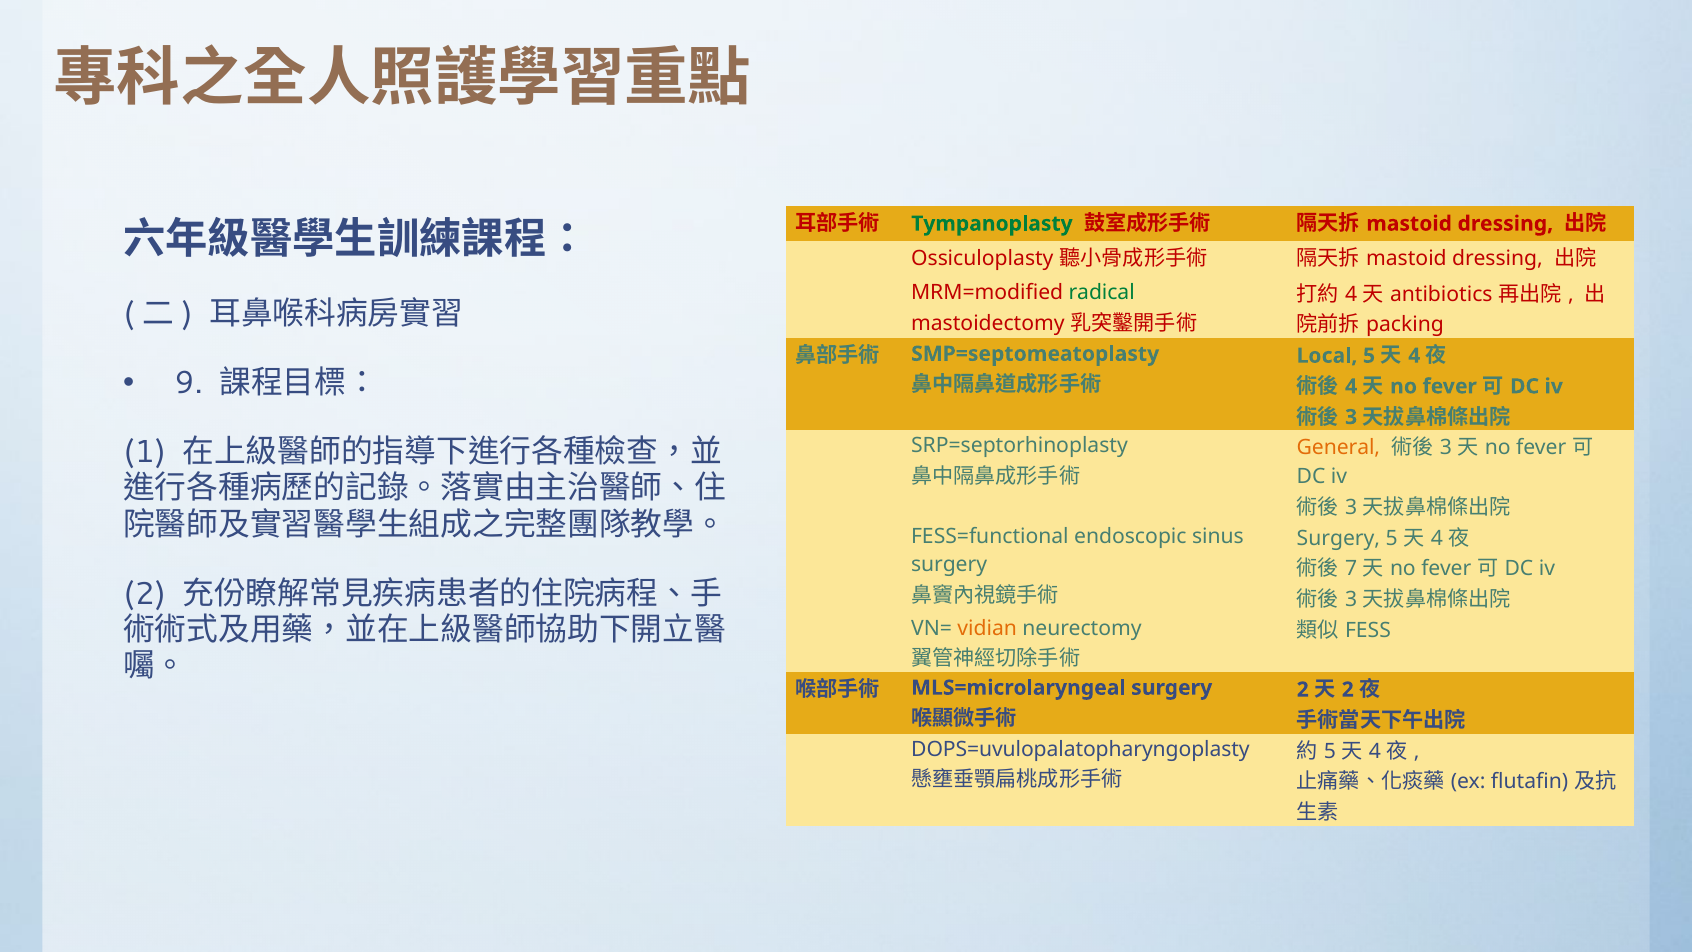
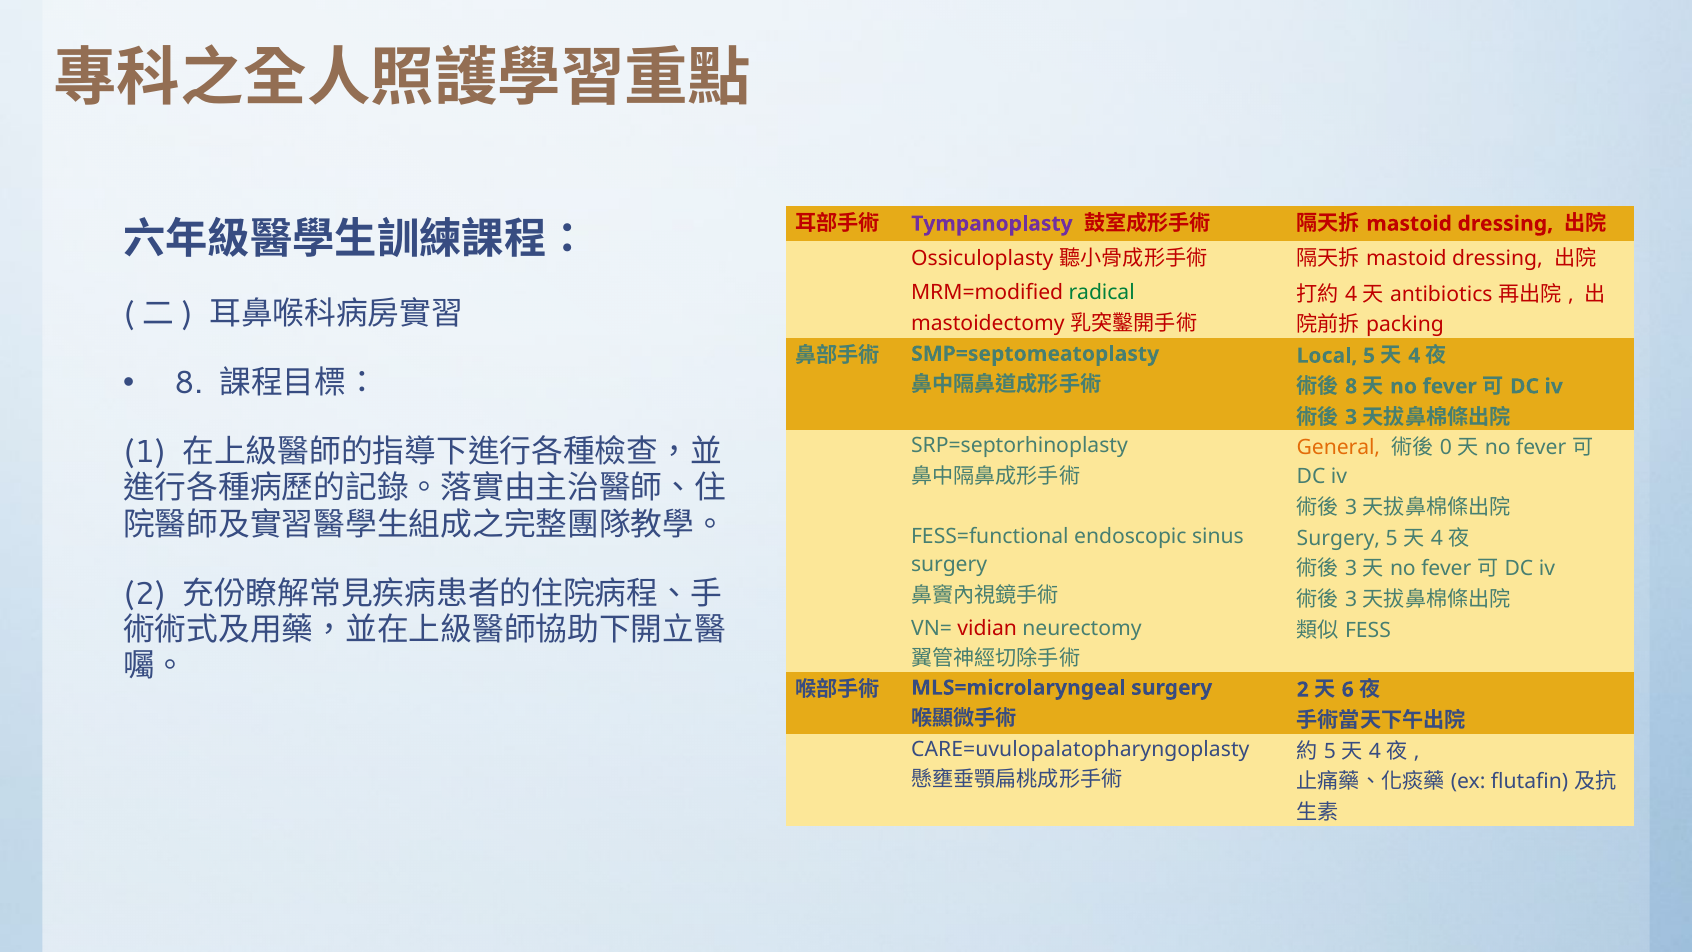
Tympanoplasty colour: green -> purple
9 at (189, 383): 9 -> 8
4 at (1351, 386): 4 -> 8
3 at (1446, 448): 3 -> 0
7 at (1351, 569): 7 -> 3
vidian colour: orange -> red
2 at (1348, 690): 2 -> 6
DOPS=uvulopalatopharyngoplasty: DOPS=uvulopalatopharyngoplasty -> CARE=uvulopalatopharyngoplasty
